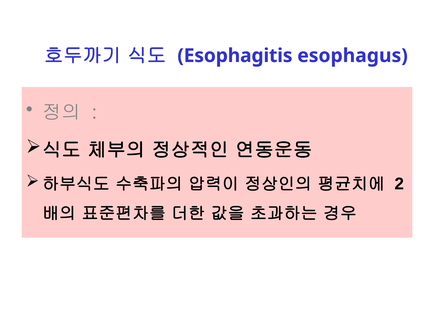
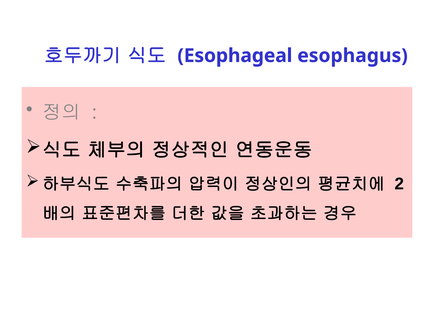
Esophagitis: Esophagitis -> Esophageal
